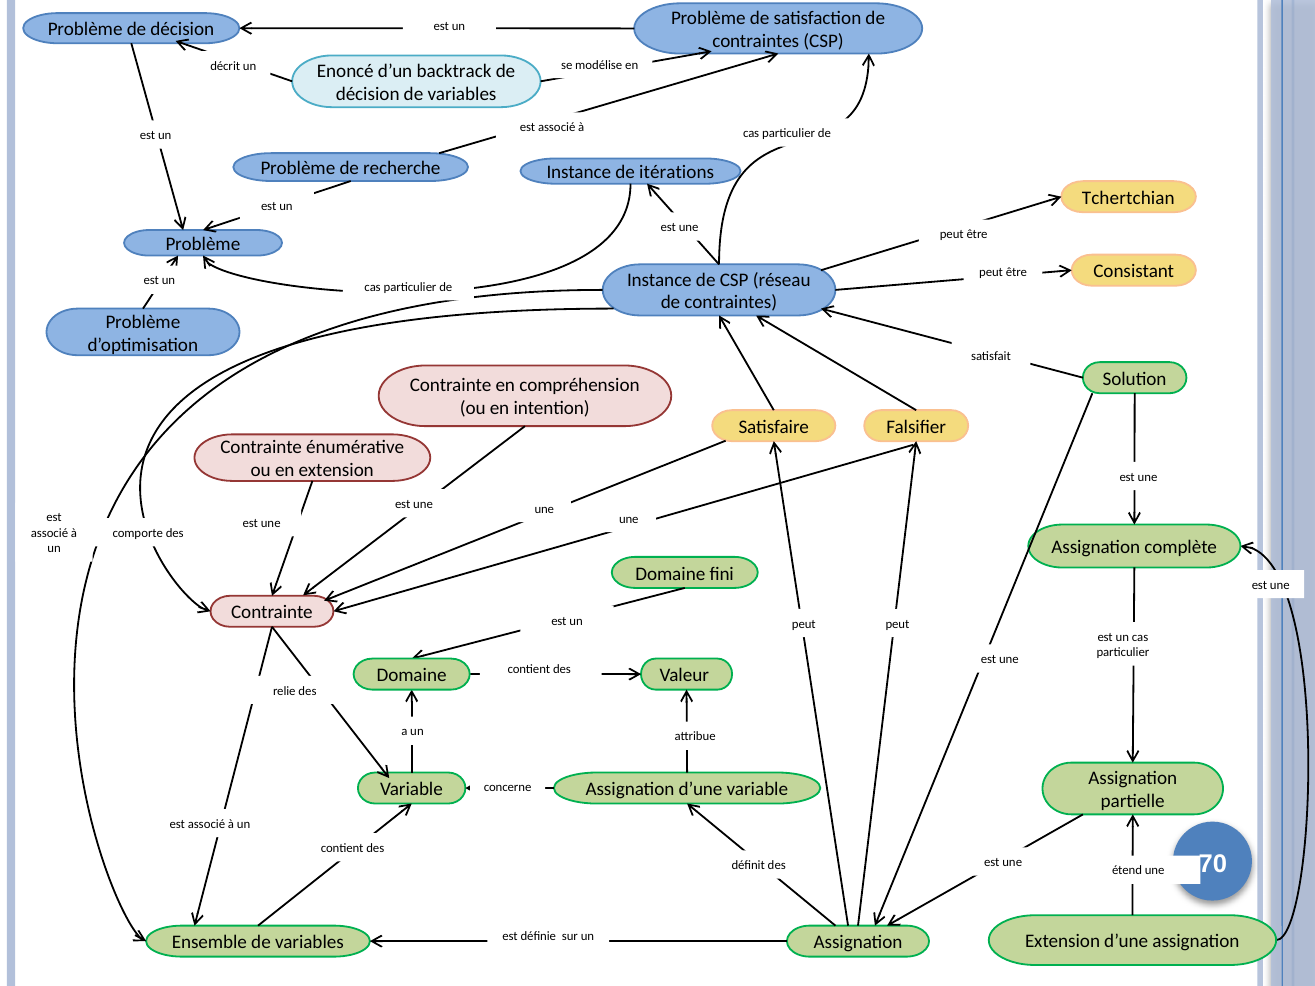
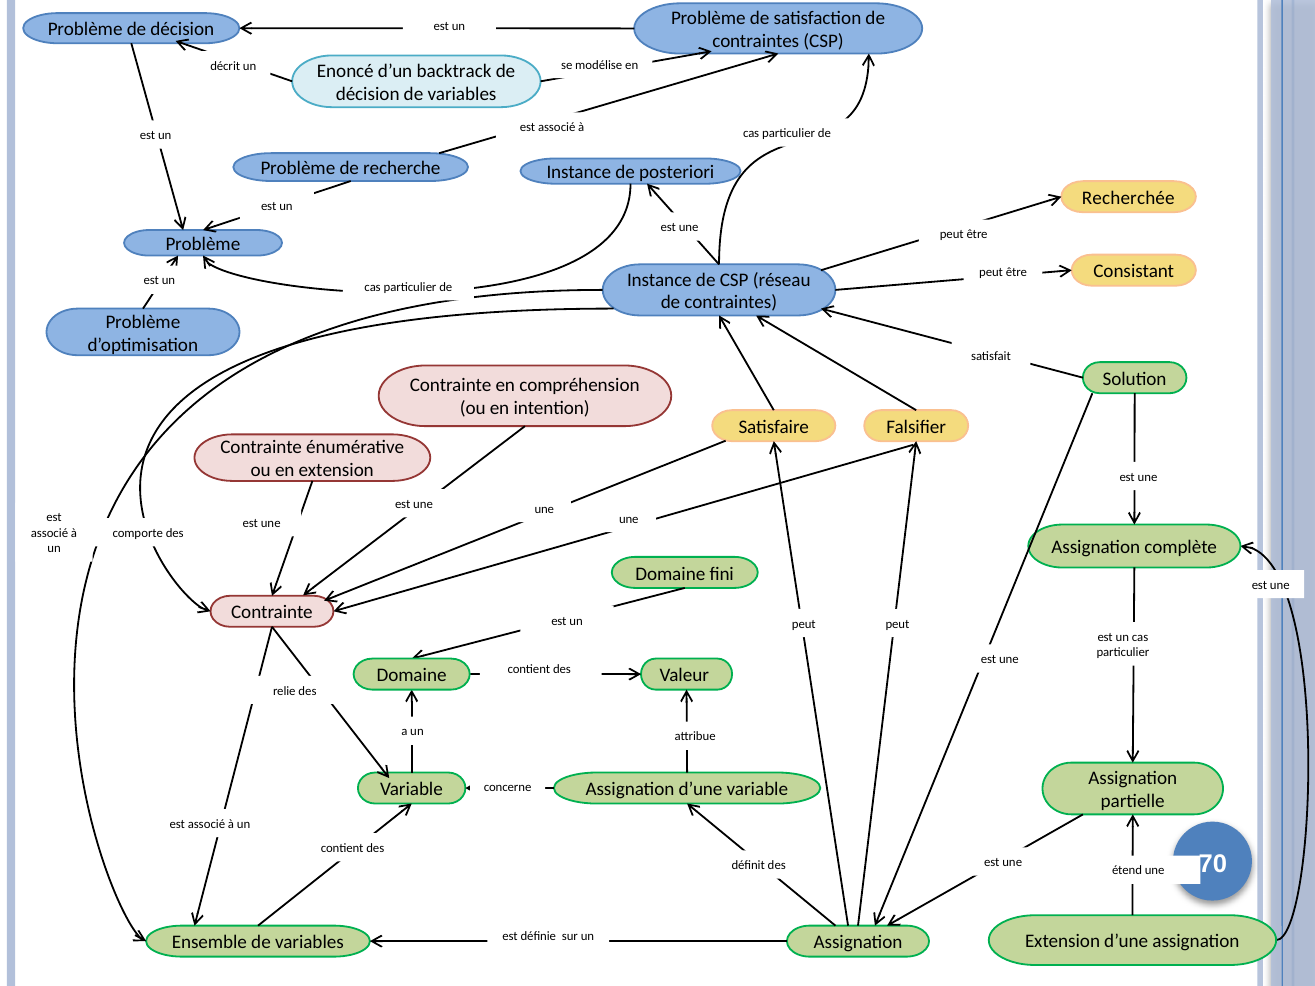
itérations: itérations -> posteriori
Tchertchian: Tchertchian -> Recherchée
